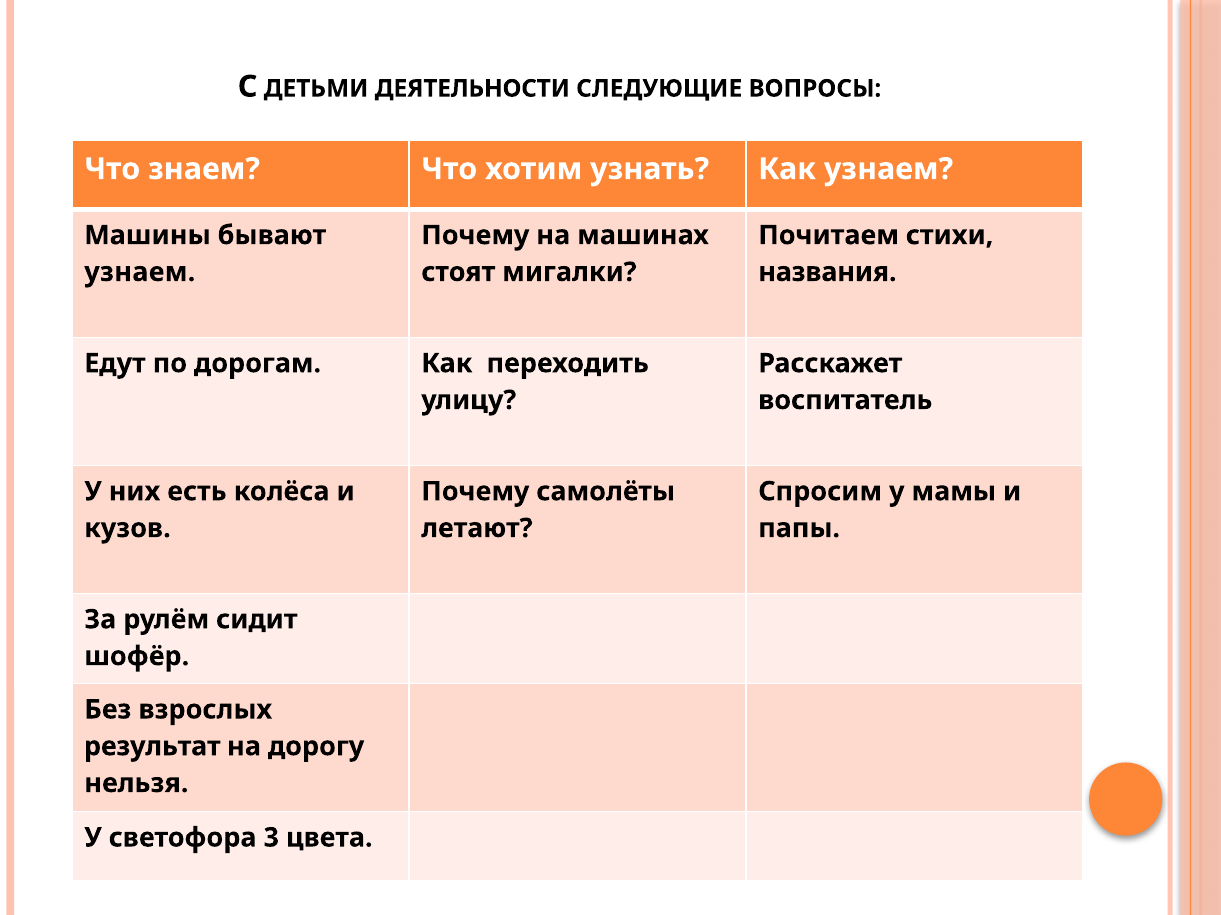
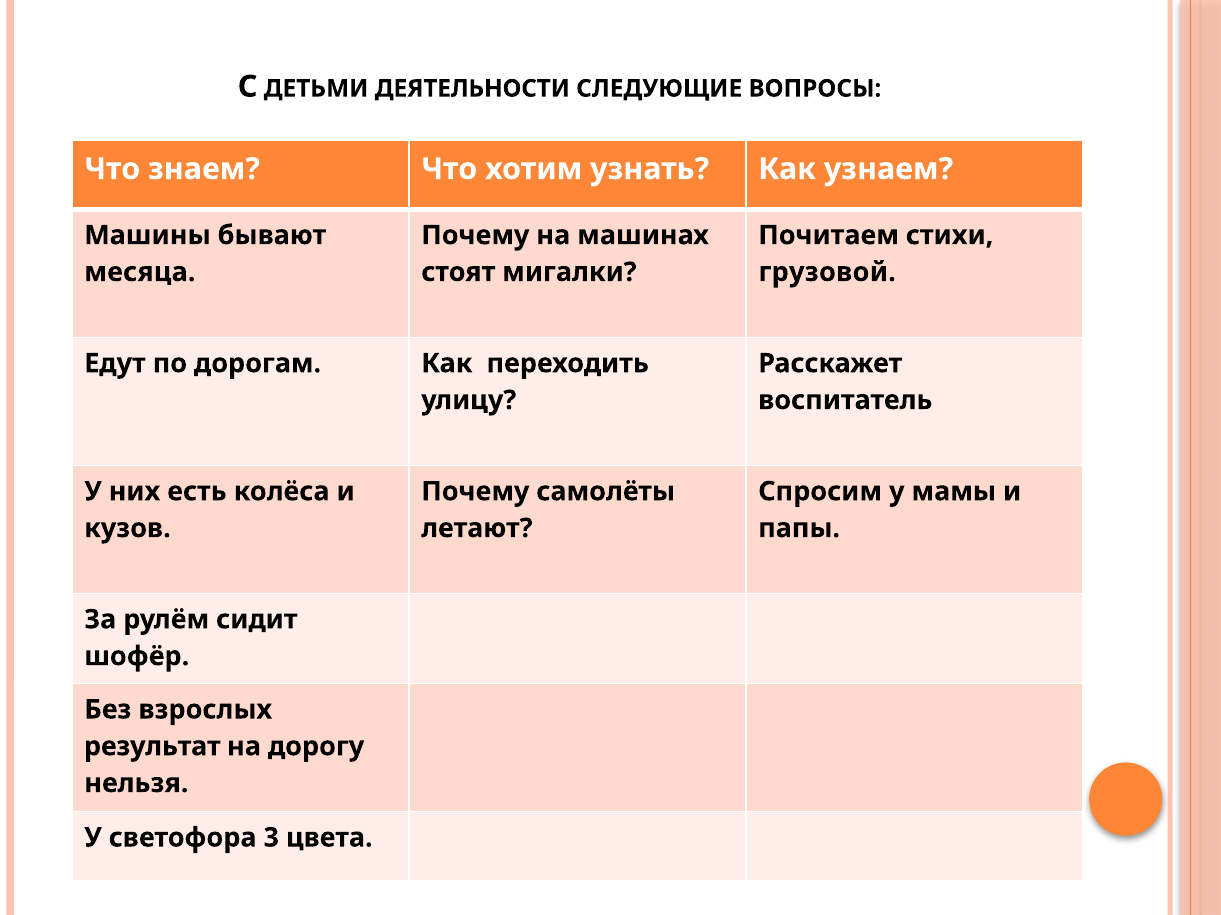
узнаем at (140, 272): узнаем -> месяца
названия: названия -> грузовой
